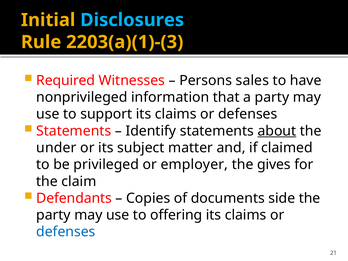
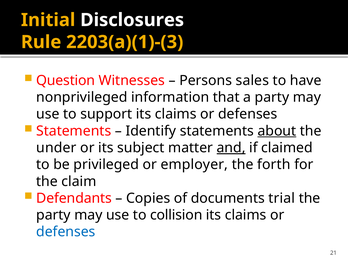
Disclosures colour: light blue -> white
Required: Required -> Question
and underline: none -> present
gives: gives -> forth
side: side -> trial
offering: offering -> collision
